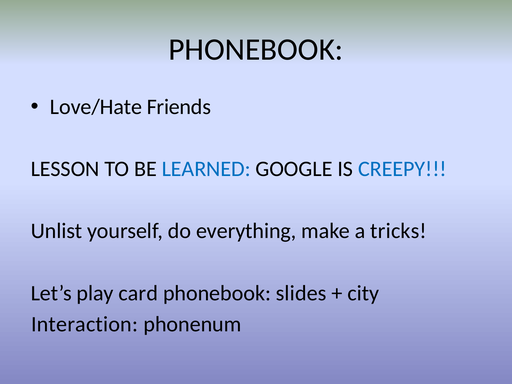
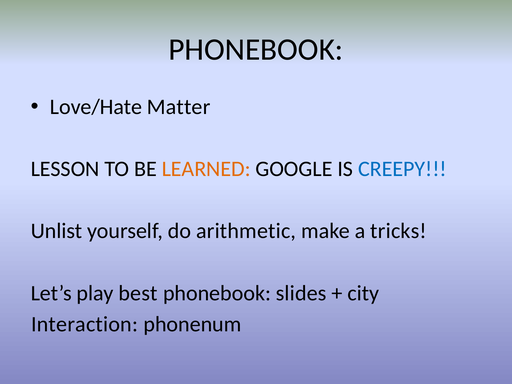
Friends: Friends -> Matter
LEARNED colour: blue -> orange
everything: everything -> arithmetic
card: card -> best
